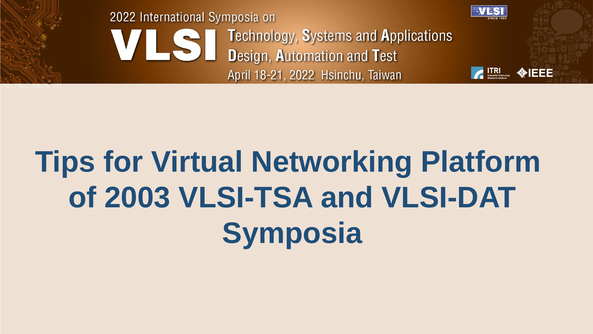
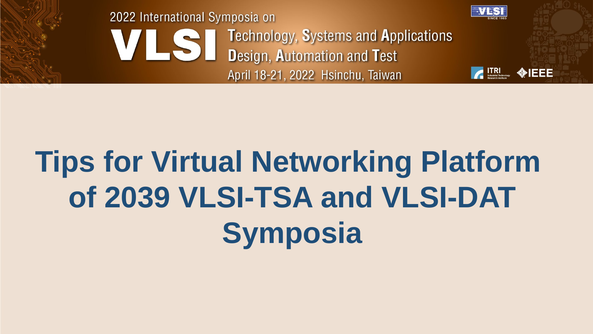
2003: 2003 -> 2039
